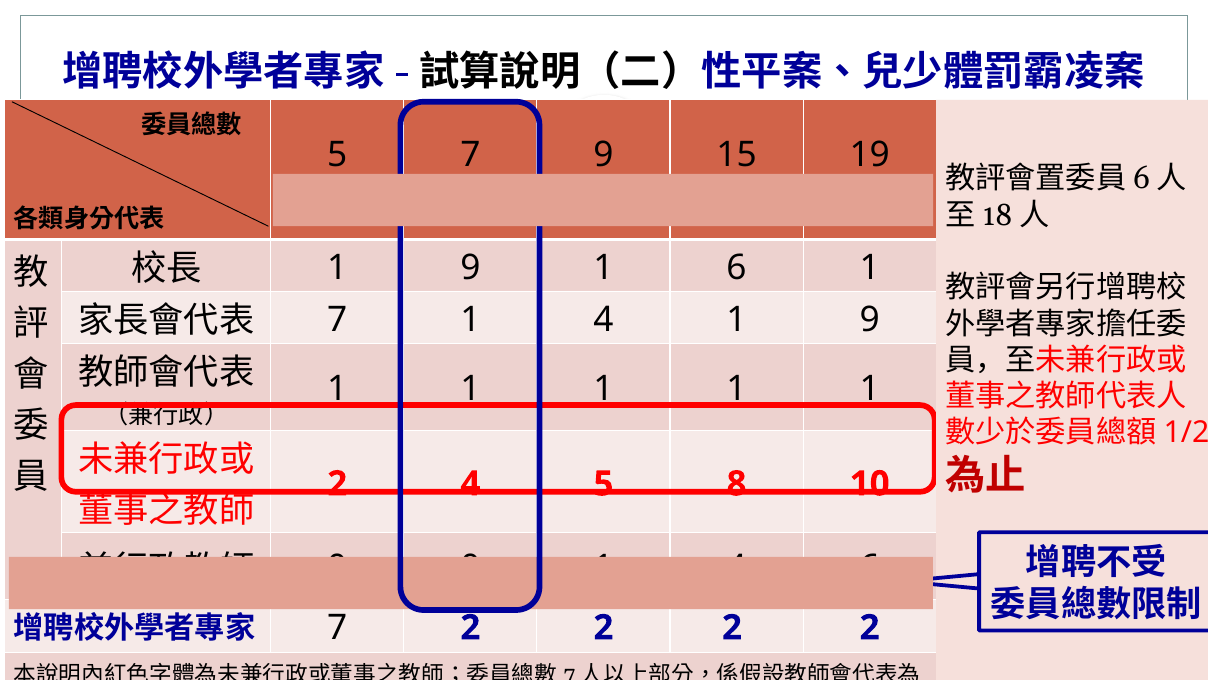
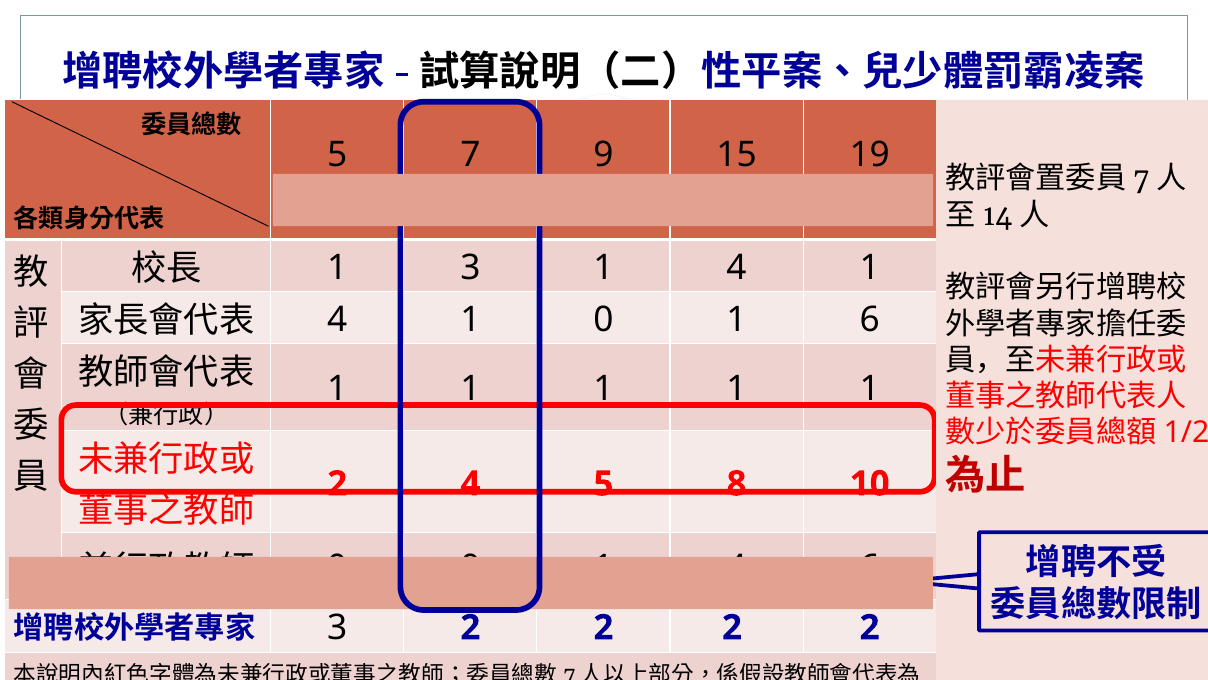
6 at (1142, 179): 6 -> 7
18: 18 -> 14
9 at (470, 267): 9 -> 3
6 at (737, 267): 6 -> 4
7 at (337, 319): 7 -> 4
4 at (603, 319): 4 -> 0
9 at (870, 319): 9 -> 6
7 at (337, 627): 7 -> 3
